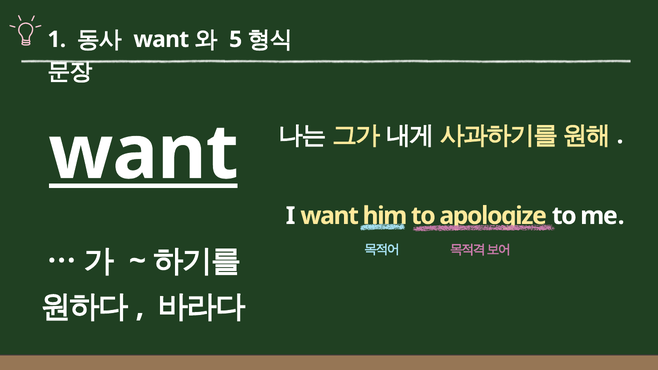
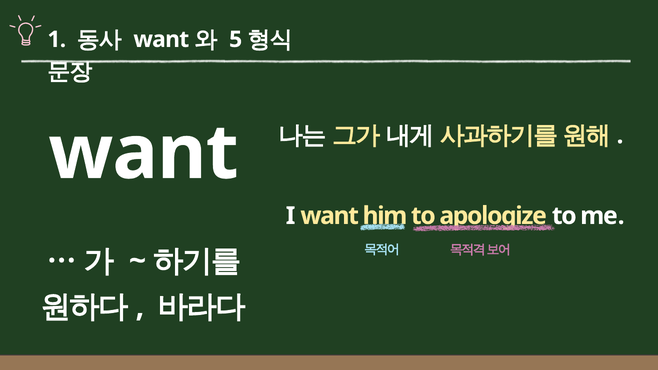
want at (143, 153) underline: present -> none
